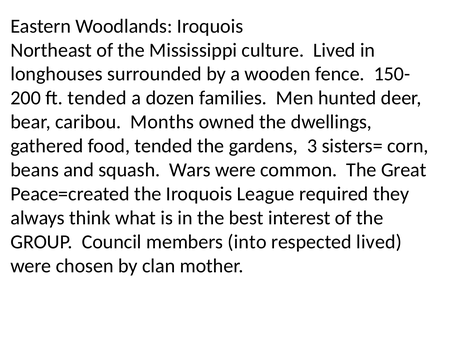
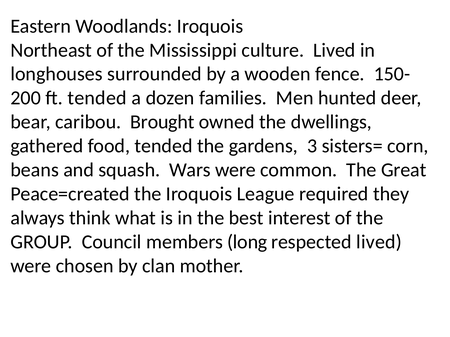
Months: Months -> Brought
into: into -> long
